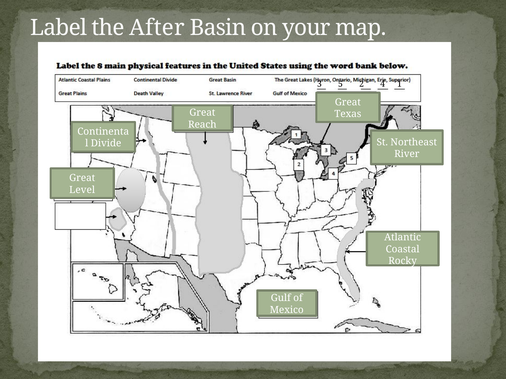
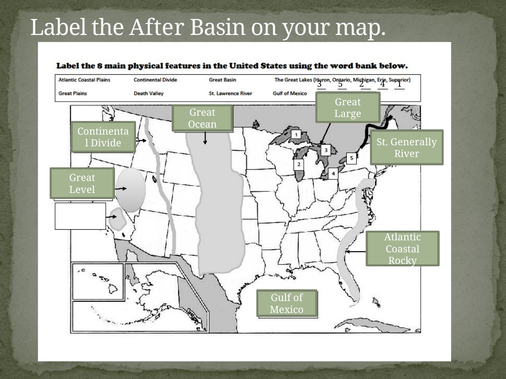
Texas: Texas -> Large
Reach: Reach -> Ocean
Northeast: Northeast -> Generally
